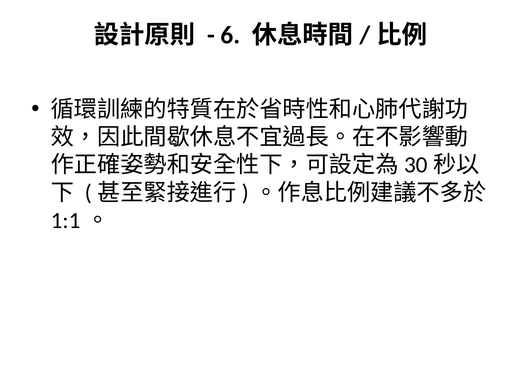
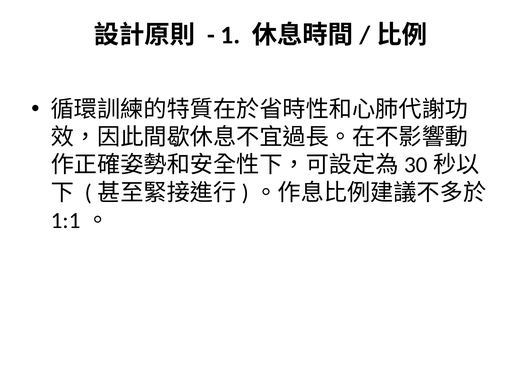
6: 6 -> 1
